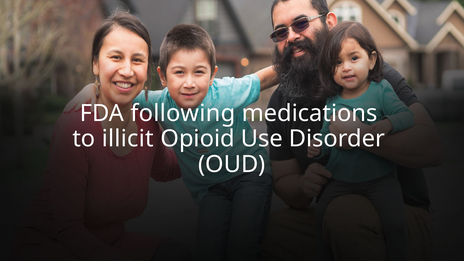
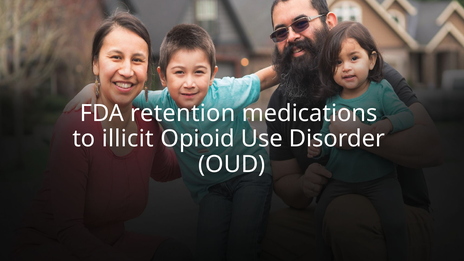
following: following -> retention
